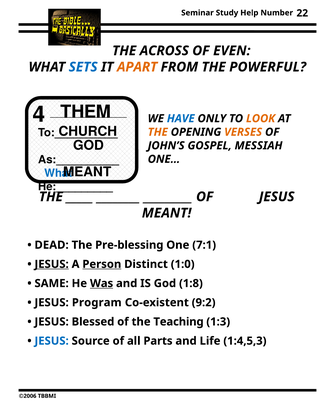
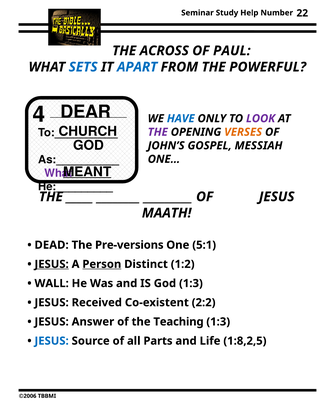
EVEN: EVEN -> PAUL
APART colour: orange -> blue
THEM: THEM -> DEAR
LOOK colour: orange -> purple
THE at (158, 132) colour: orange -> purple
MEANT at (87, 172) underline: none -> present
What at (58, 173) colour: blue -> purple
MEANT at (167, 213): MEANT -> MAATH
Pre-blessing: Pre-blessing -> Pre-versions
7:1: 7:1 -> 5:1
1:0: 1:0 -> 1:2
SAME: SAME -> WALL
Was underline: present -> none
God 1:8: 1:8 -> 1:3
Program: Program -> Received
9:2: 9:2 -> 2:2
Blessed: Blessed -> Answer
1:4,5,3: 1:4,5,3 -> 1:8,2,5
